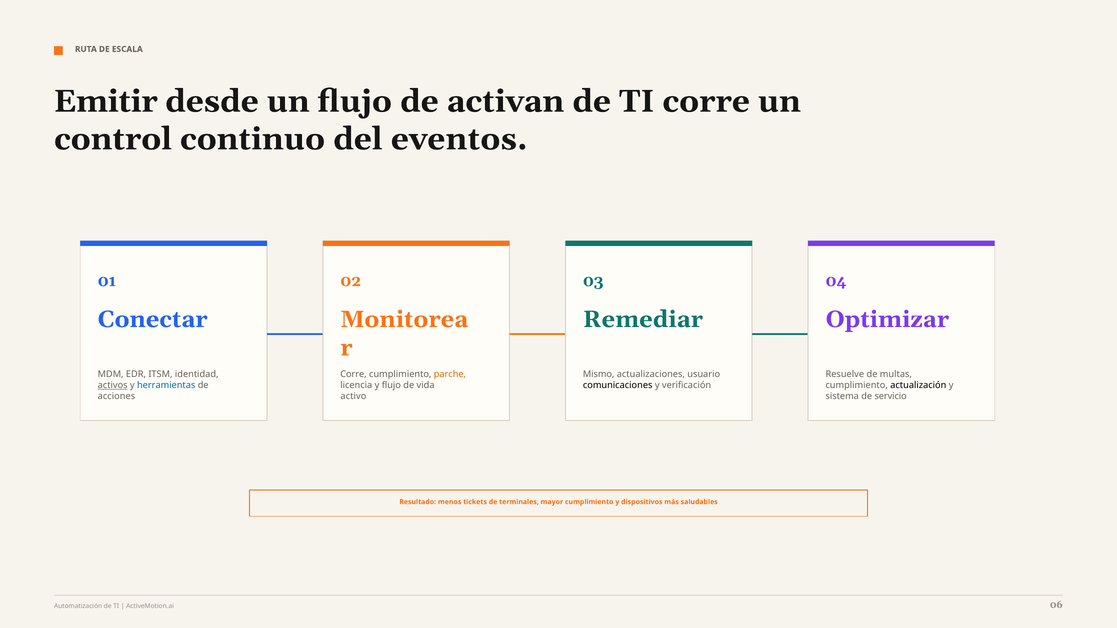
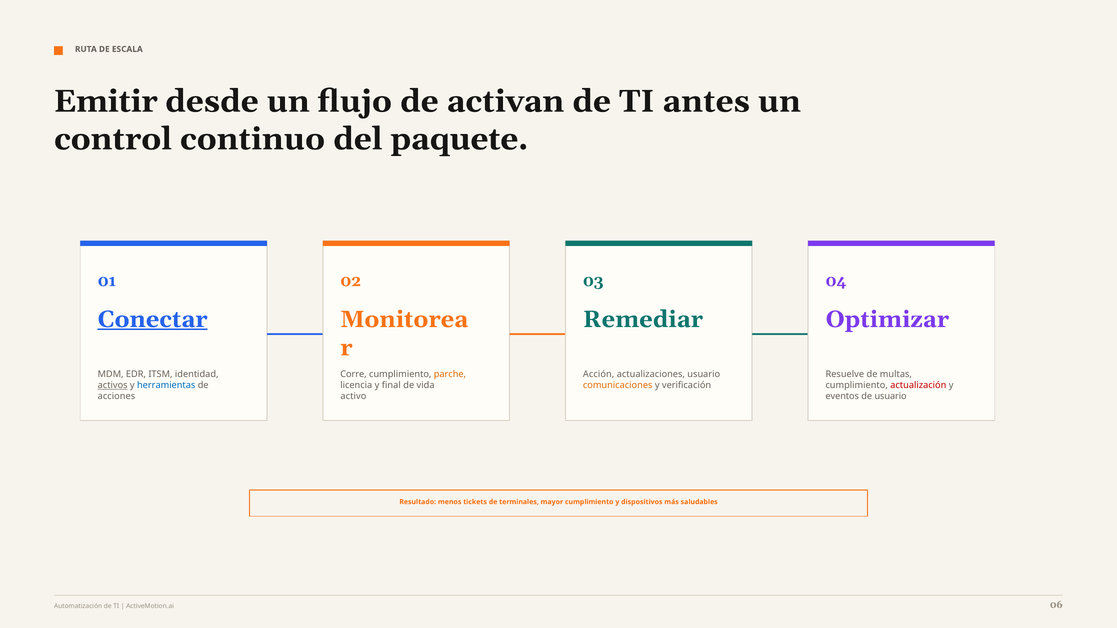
TI corre: corre -> antes
eventos: eventos -> paquete
Conectar underline: none -> present
Mismo: Mismo -> Acción
y flujo: flujo -> final
comunicaciones colour: black -> orange
actualización colour: black -> red
sistema: sistema -> eventos
de servicio: servicio -> usuario
